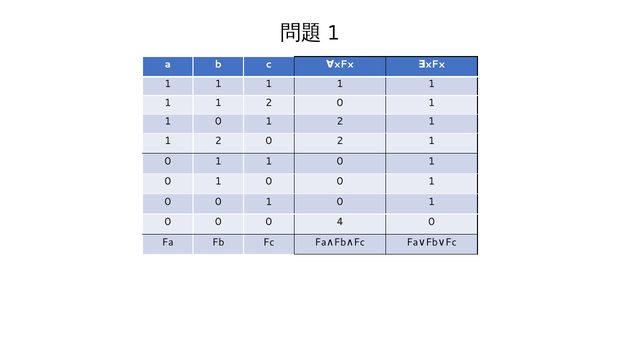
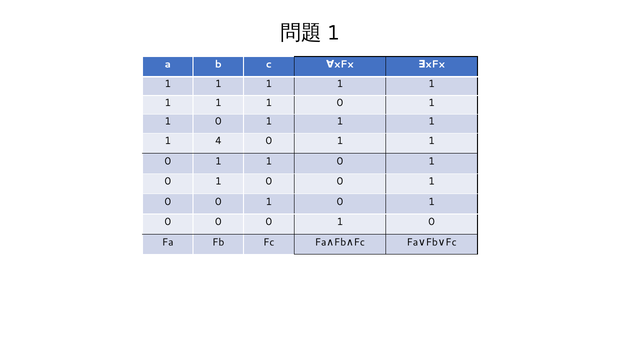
2 at (269, 103): 2 -> 1
2 at (340, 121): 2 -> 1
2 at (218, 141): 2 -> 4
2 at (340, 141): 2 -> 1
0 0 0 4: 4 -> 1
